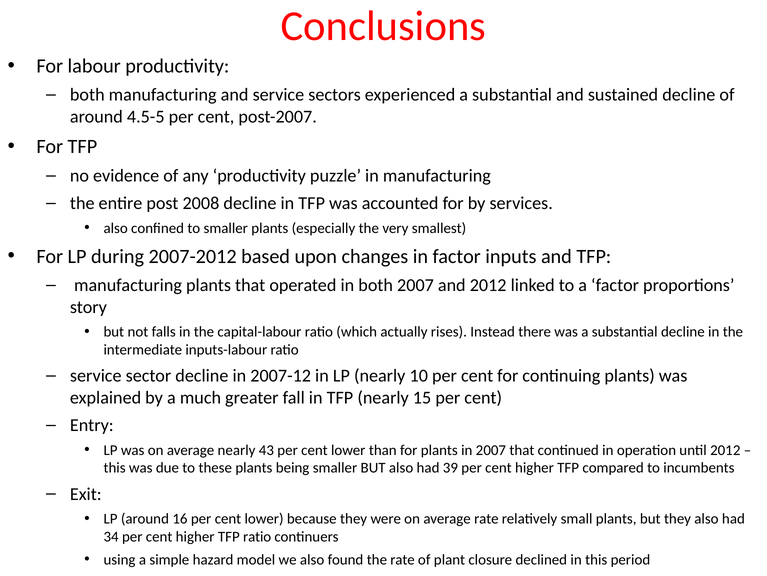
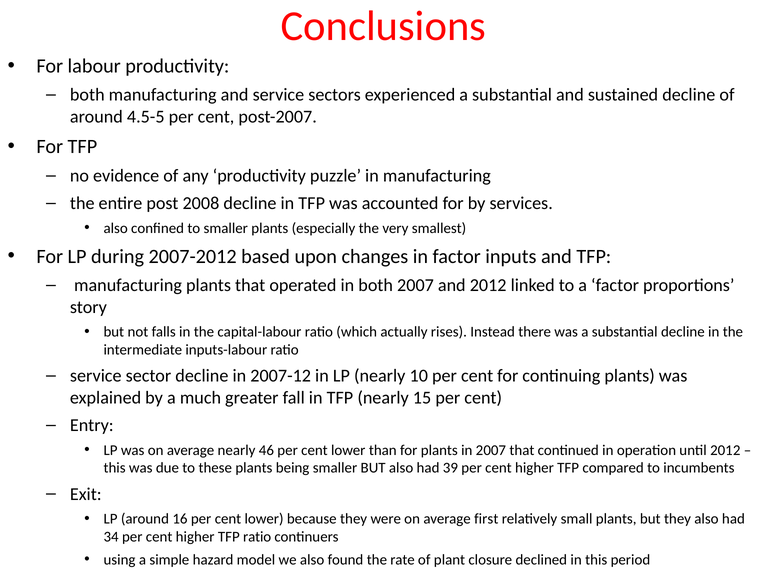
43: 43 -> 46
average rate: rate -> first
